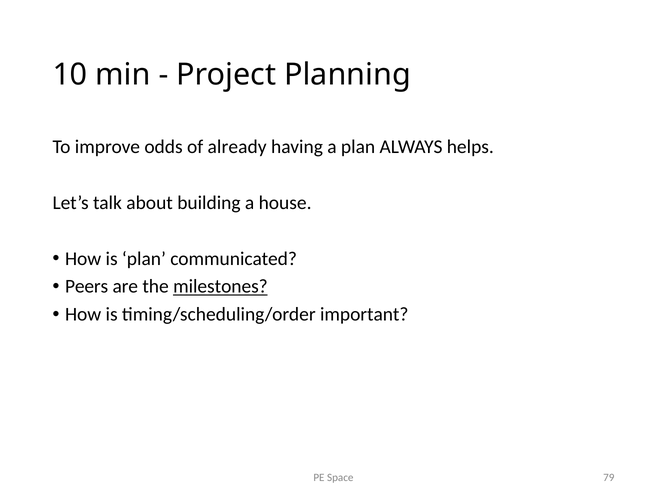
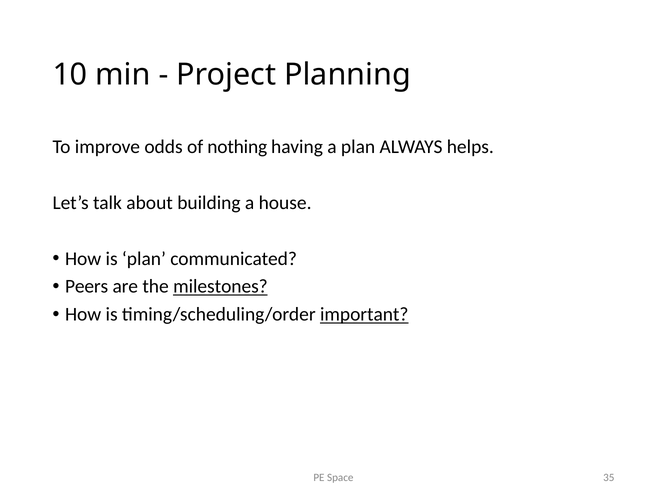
already: already -> nothing
important underline: none -> present
79: 79 -> 35
